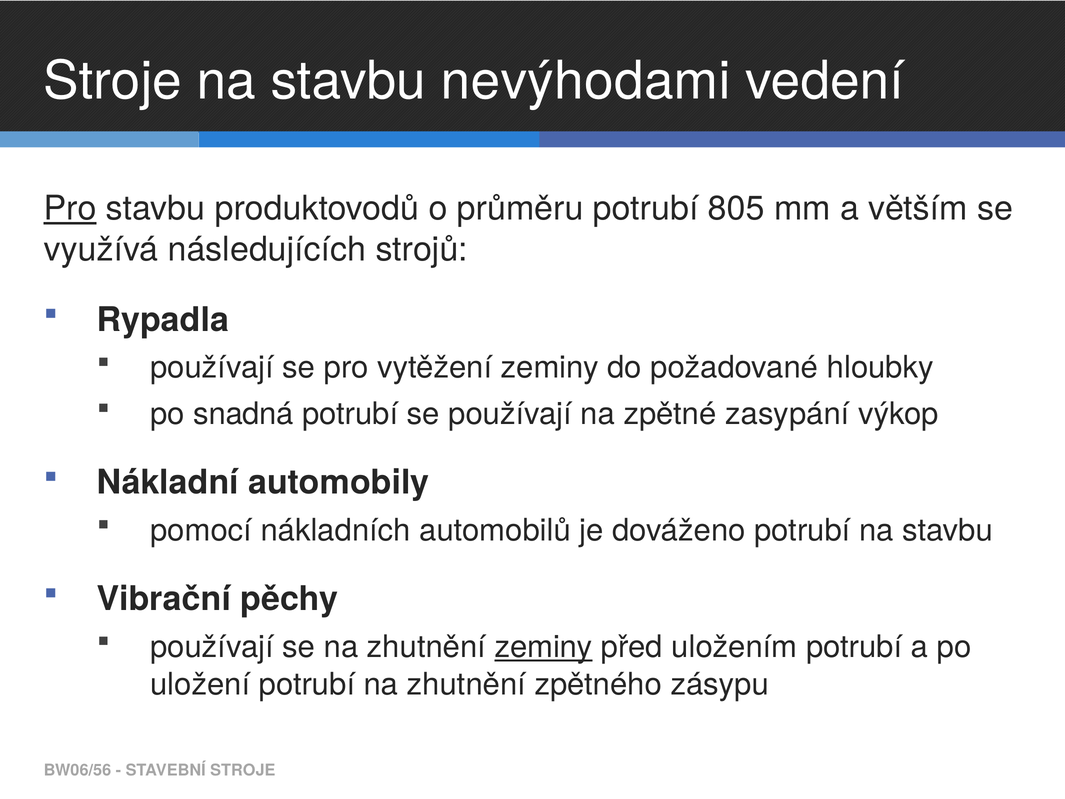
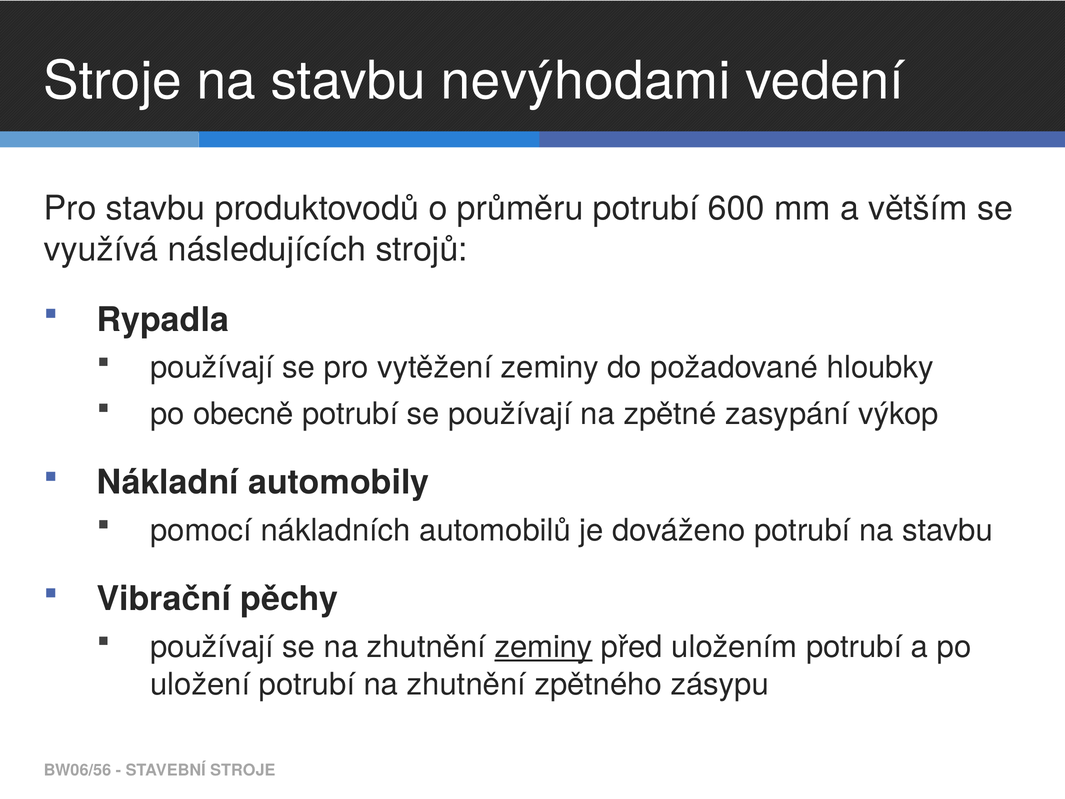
Pro at (70, 209) underline: present -> none
805: 805 -> 600
snadná: snadná -> obecně
